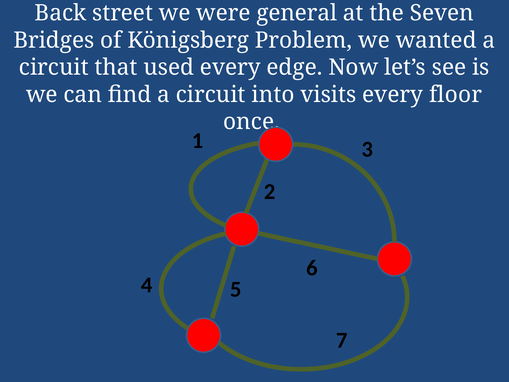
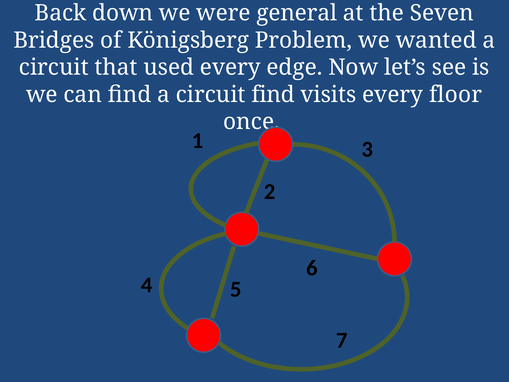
street: street -> down
circuit into: into -> find
